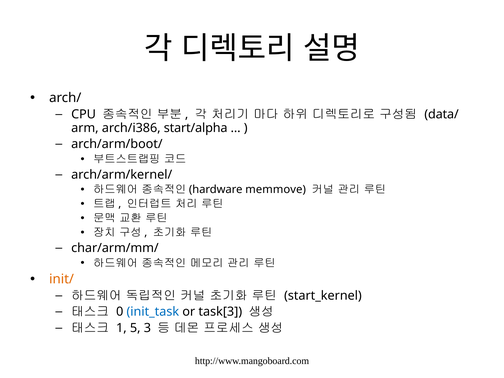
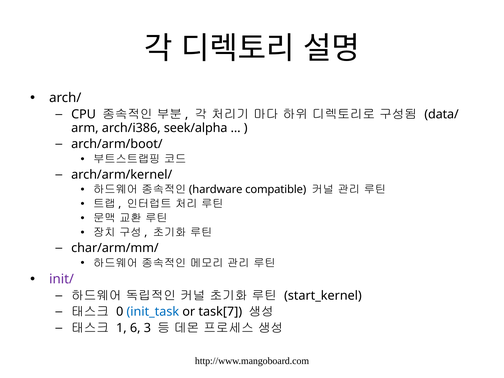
start/alpha: start/alpha -> seek/alpha
memmove: memmove -> compatible
init/ colour: orange -> purple
task[3: task[3 -> task[7
5: 5 -> 6
